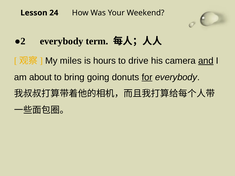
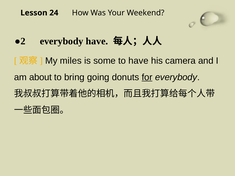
everybody term: term -> have
hours: hours -> some
to drive: drive -> have
and underline: present -> none
